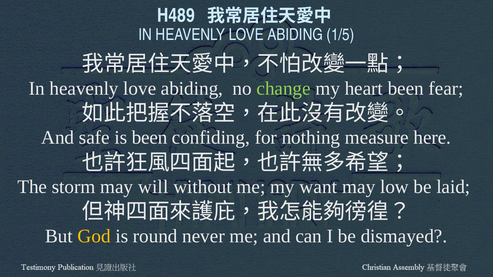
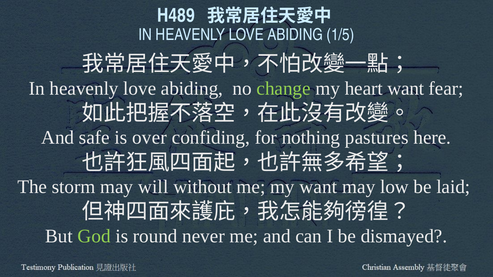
heart been: been -> want
is been: been -> over
measure: measure -> pastures
God colour: yellow -> light green
